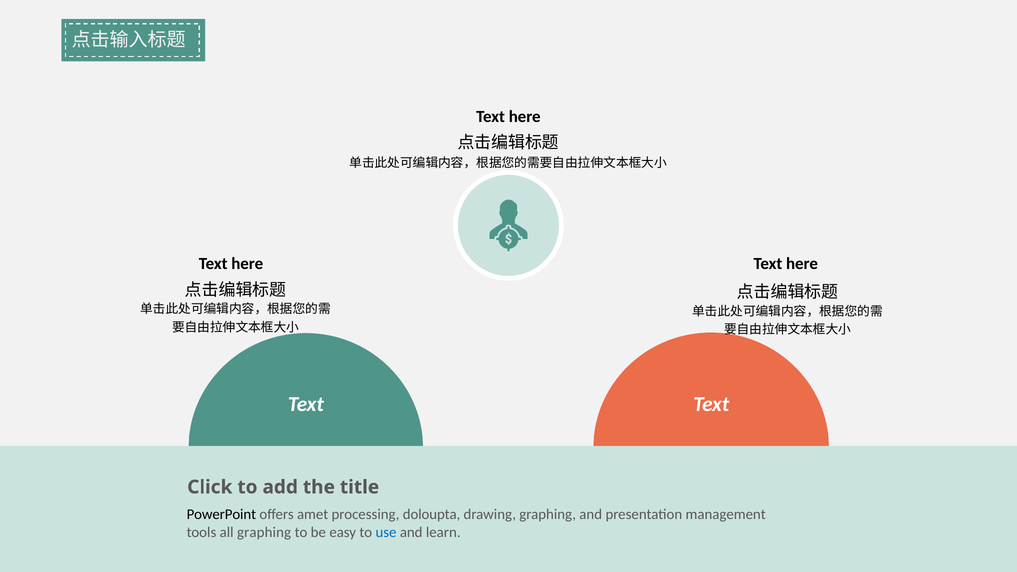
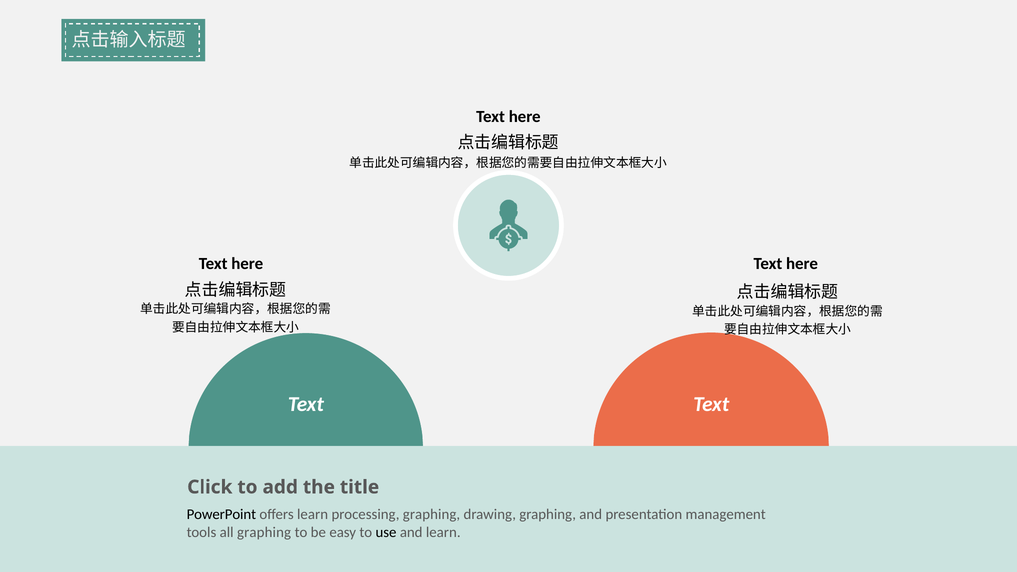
offers amet: amet -> learn
processing doloupta: doloupta -> graphing
use colour: blue -> black
